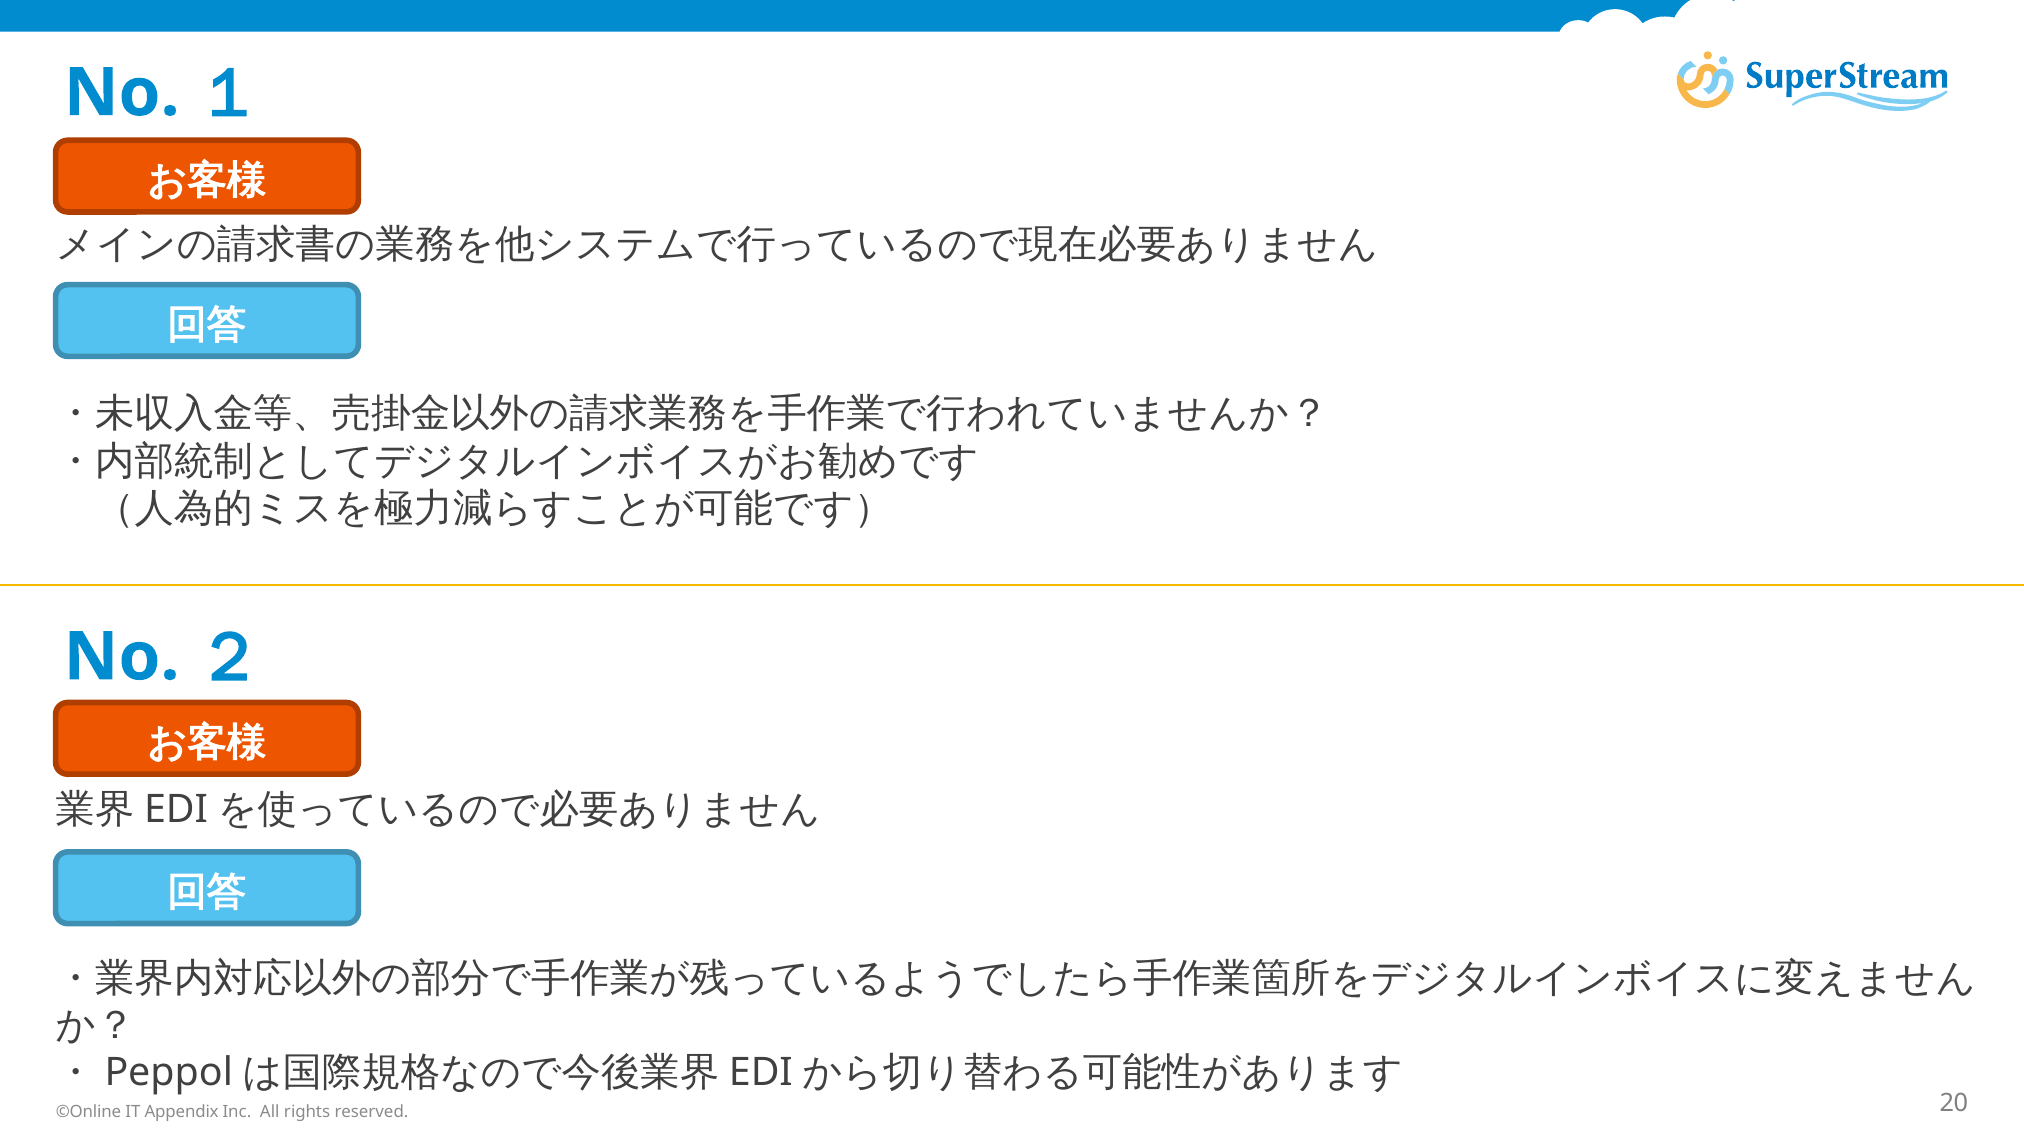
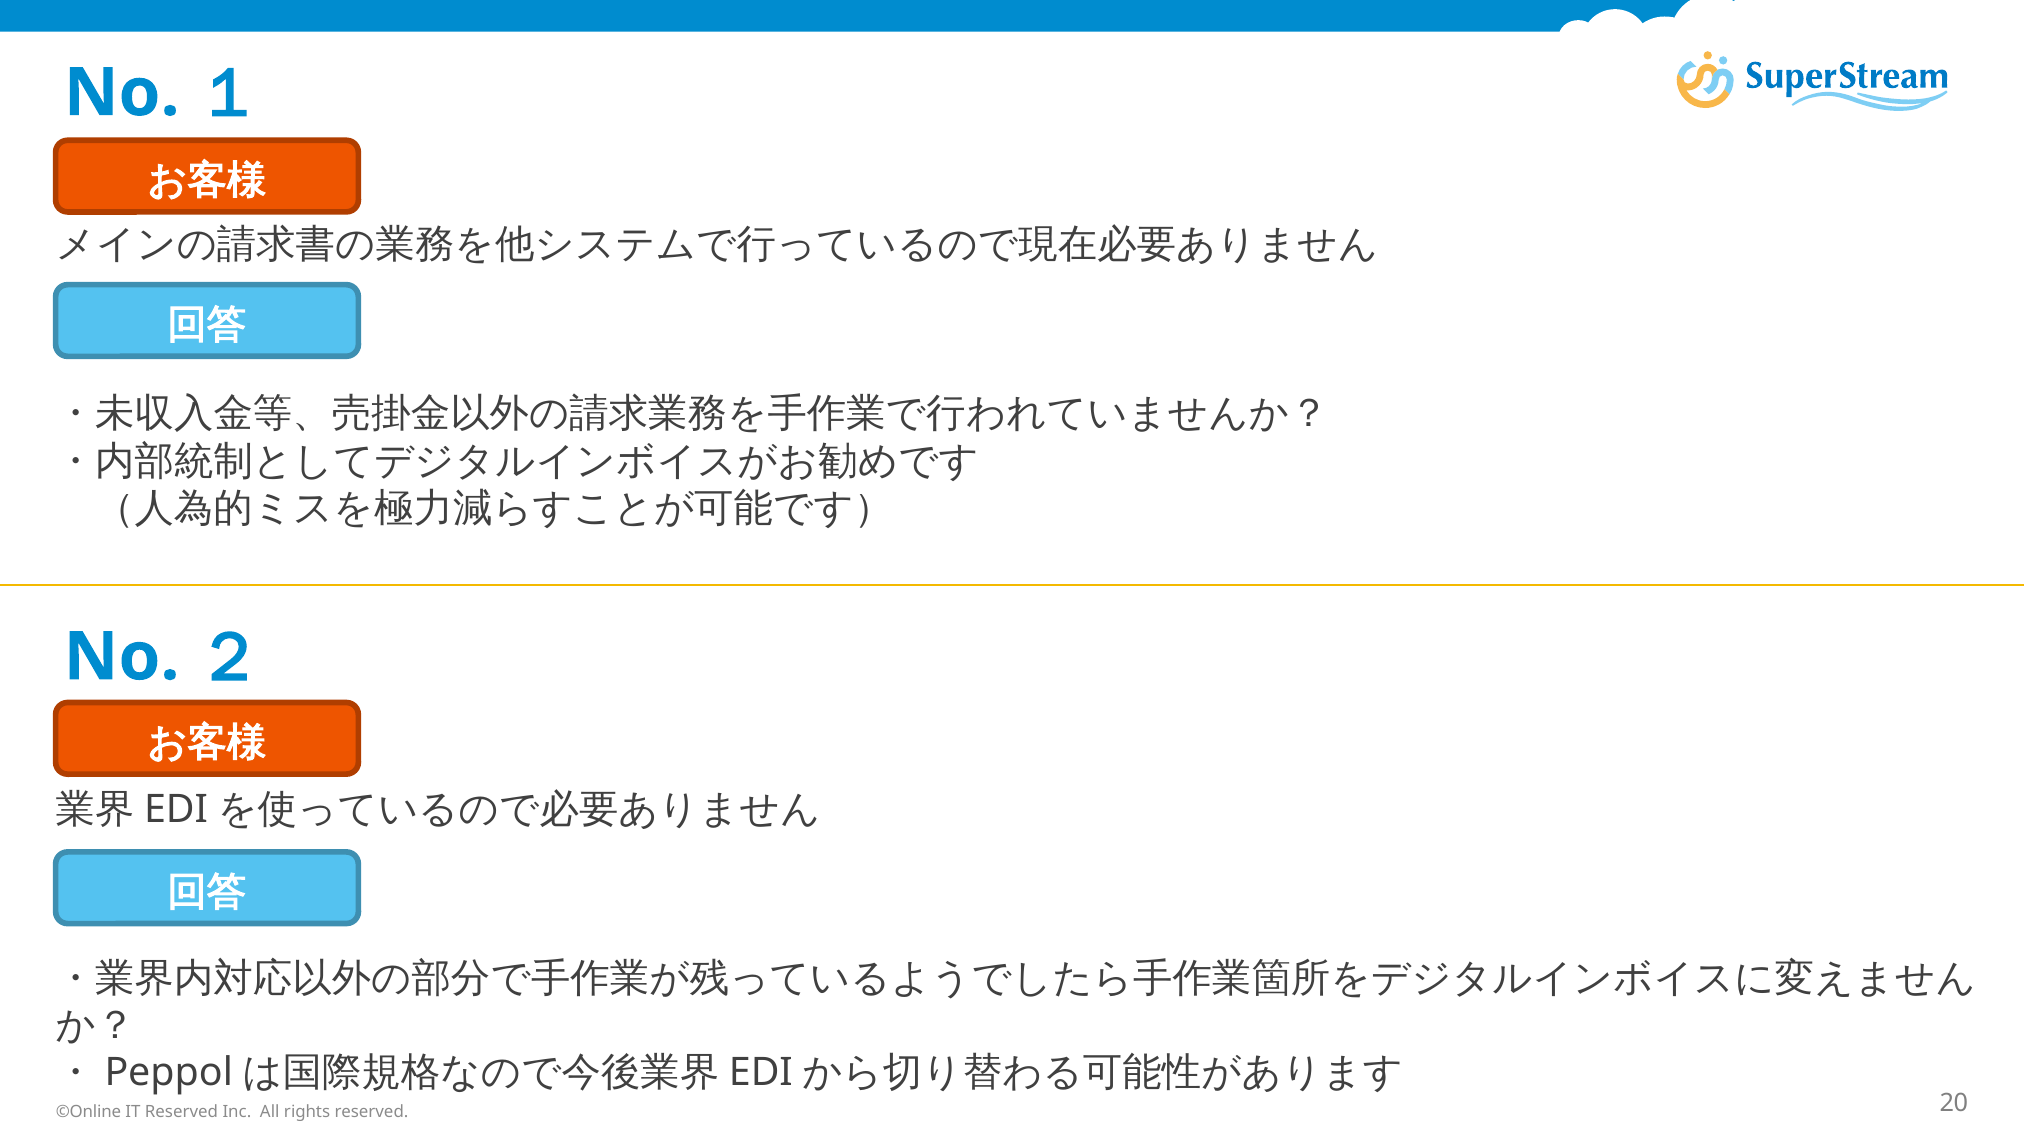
IT Appendix: Appendix -> Reserved
